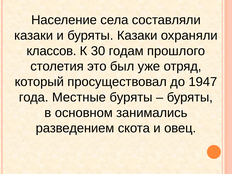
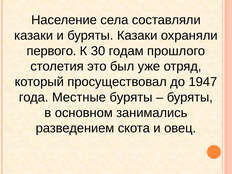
классов: классов -> первого
